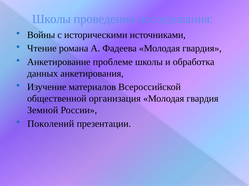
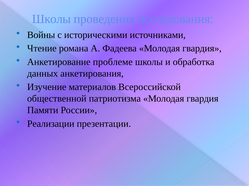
организация: организация -> патриотизма
Земной: Земной -> Памяти
Поколений: Поколений -> Реализации
